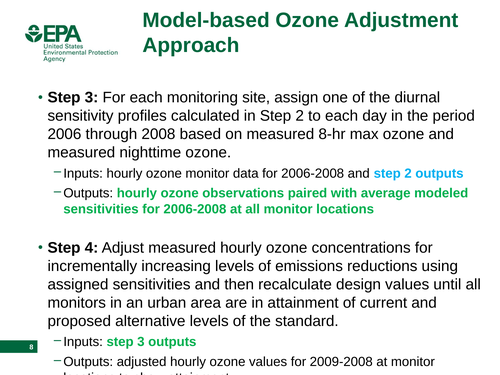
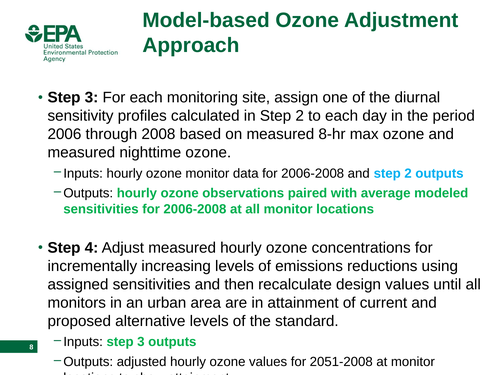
2009-2008: 2009-2008 -> 2051-2008
